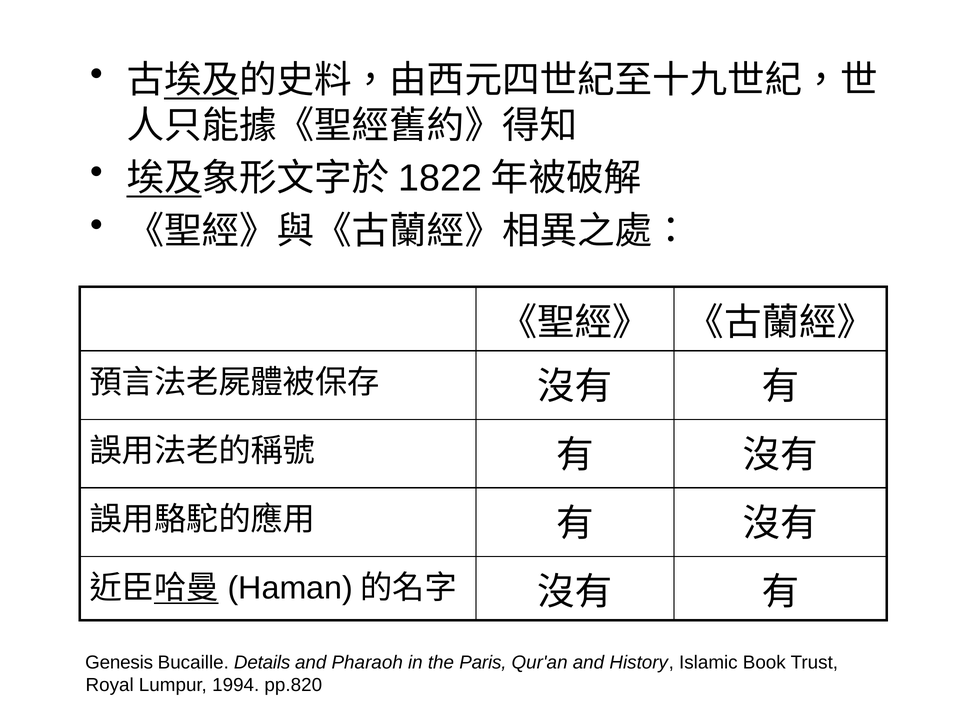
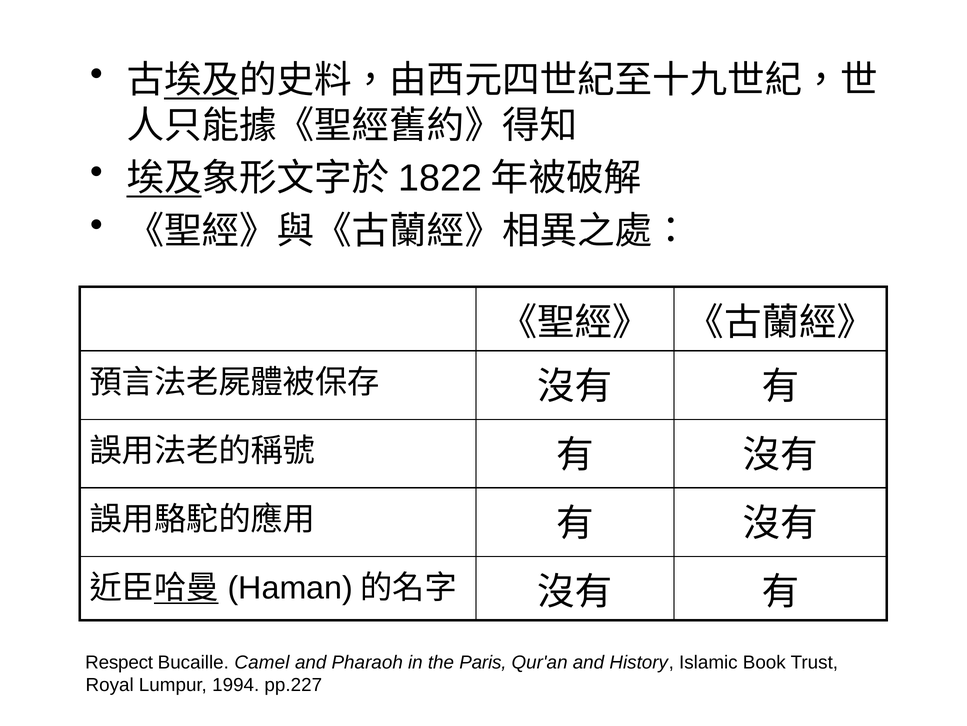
Genesis: Genesis -> Respect
Details: Details -> Camel
pp.820: pp.820 -> pp.227
